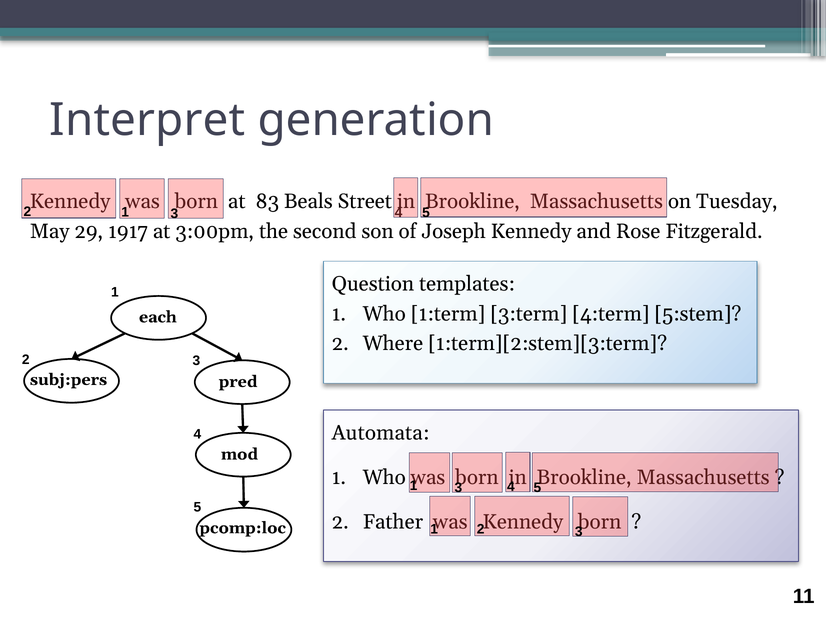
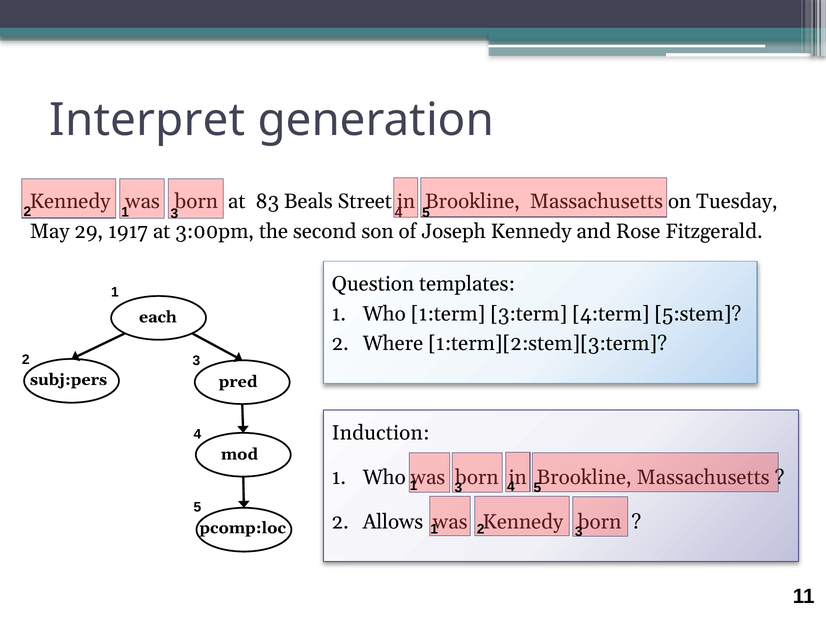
Automata: Automata -> Induction
Father: Father -> Allows
